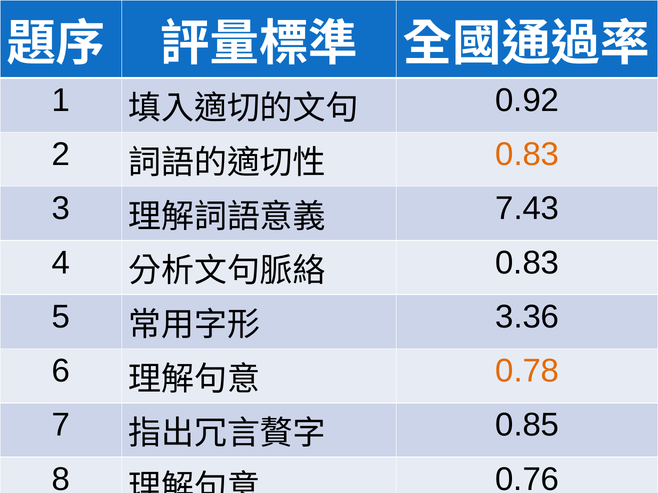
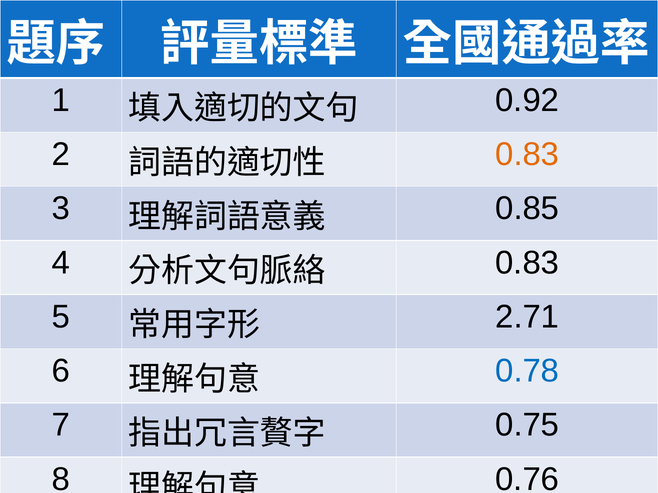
7.43: 7.43 -> 0.85
3.36: 3.36 -> 2.71
0.78 colour: orange -> blue
0.85: 0.85 -> 0.75
